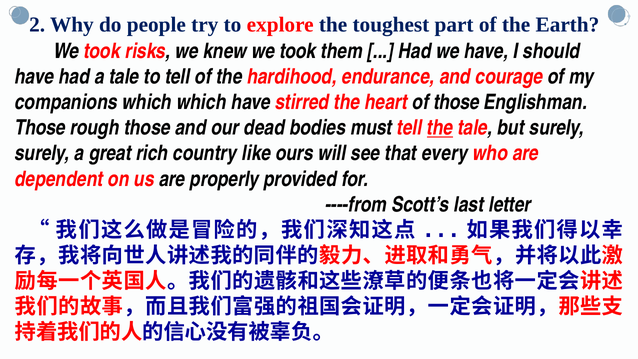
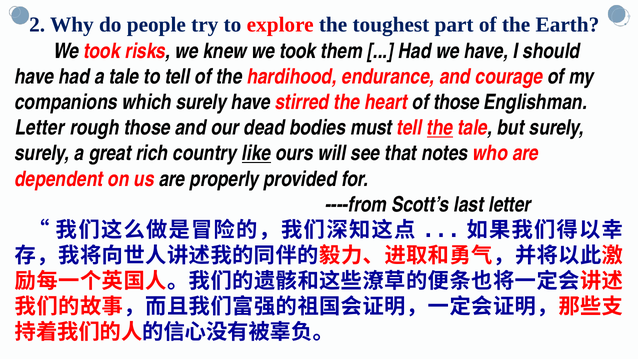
which which: which -> surely
Those at (40, 128): Those -> Letter
like underline: none -> present
every: every -> notes
